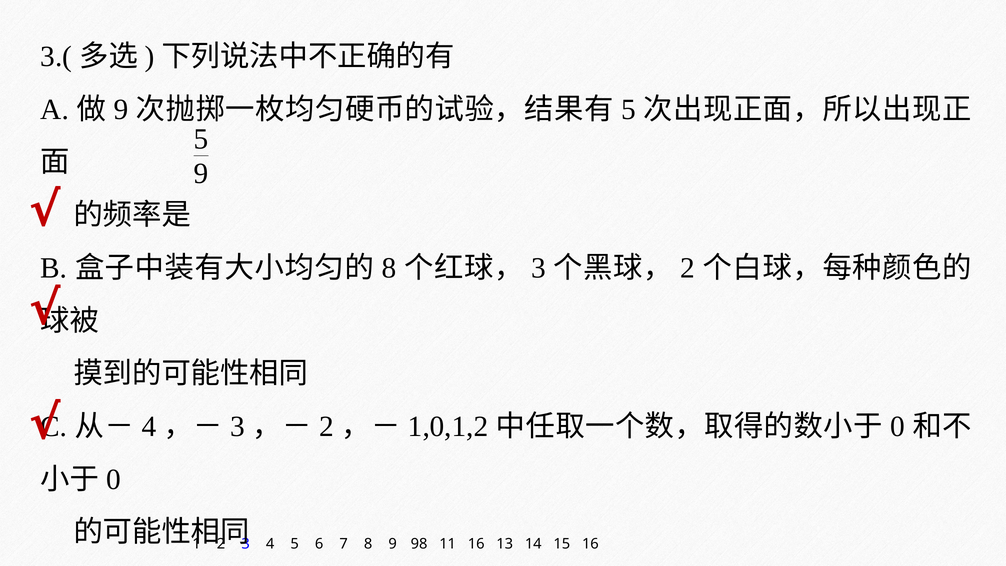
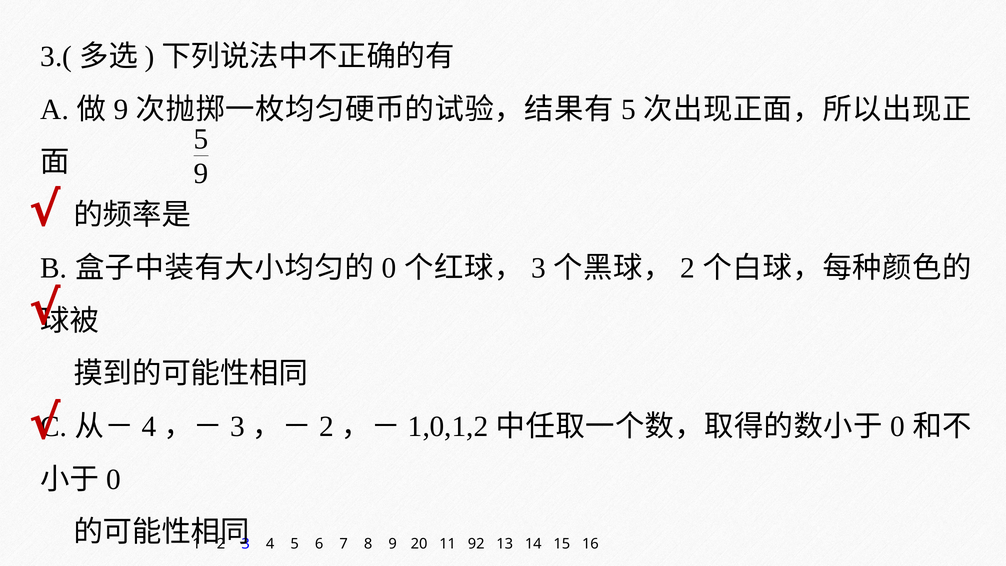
8 at (389, 268): 8 -> 0
98: 98 -> 20
11 16: 16 -> 92
